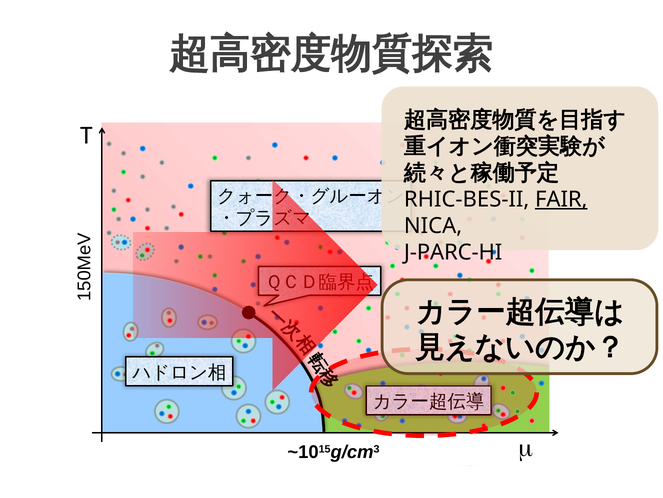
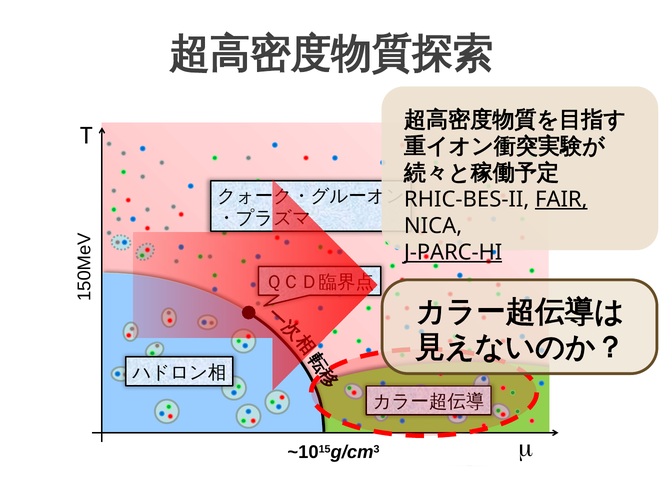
J-PARC-HI underline: none -> present
